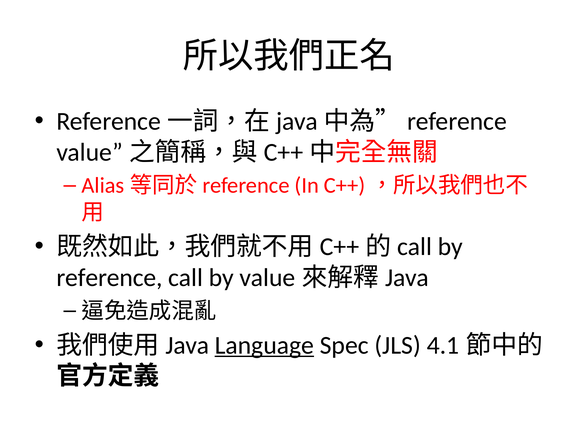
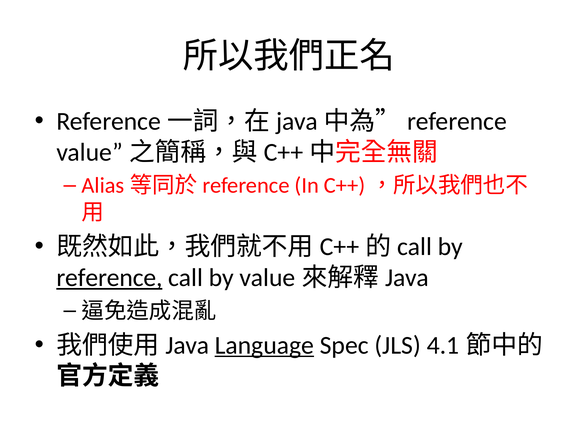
reference underline: none -> present
